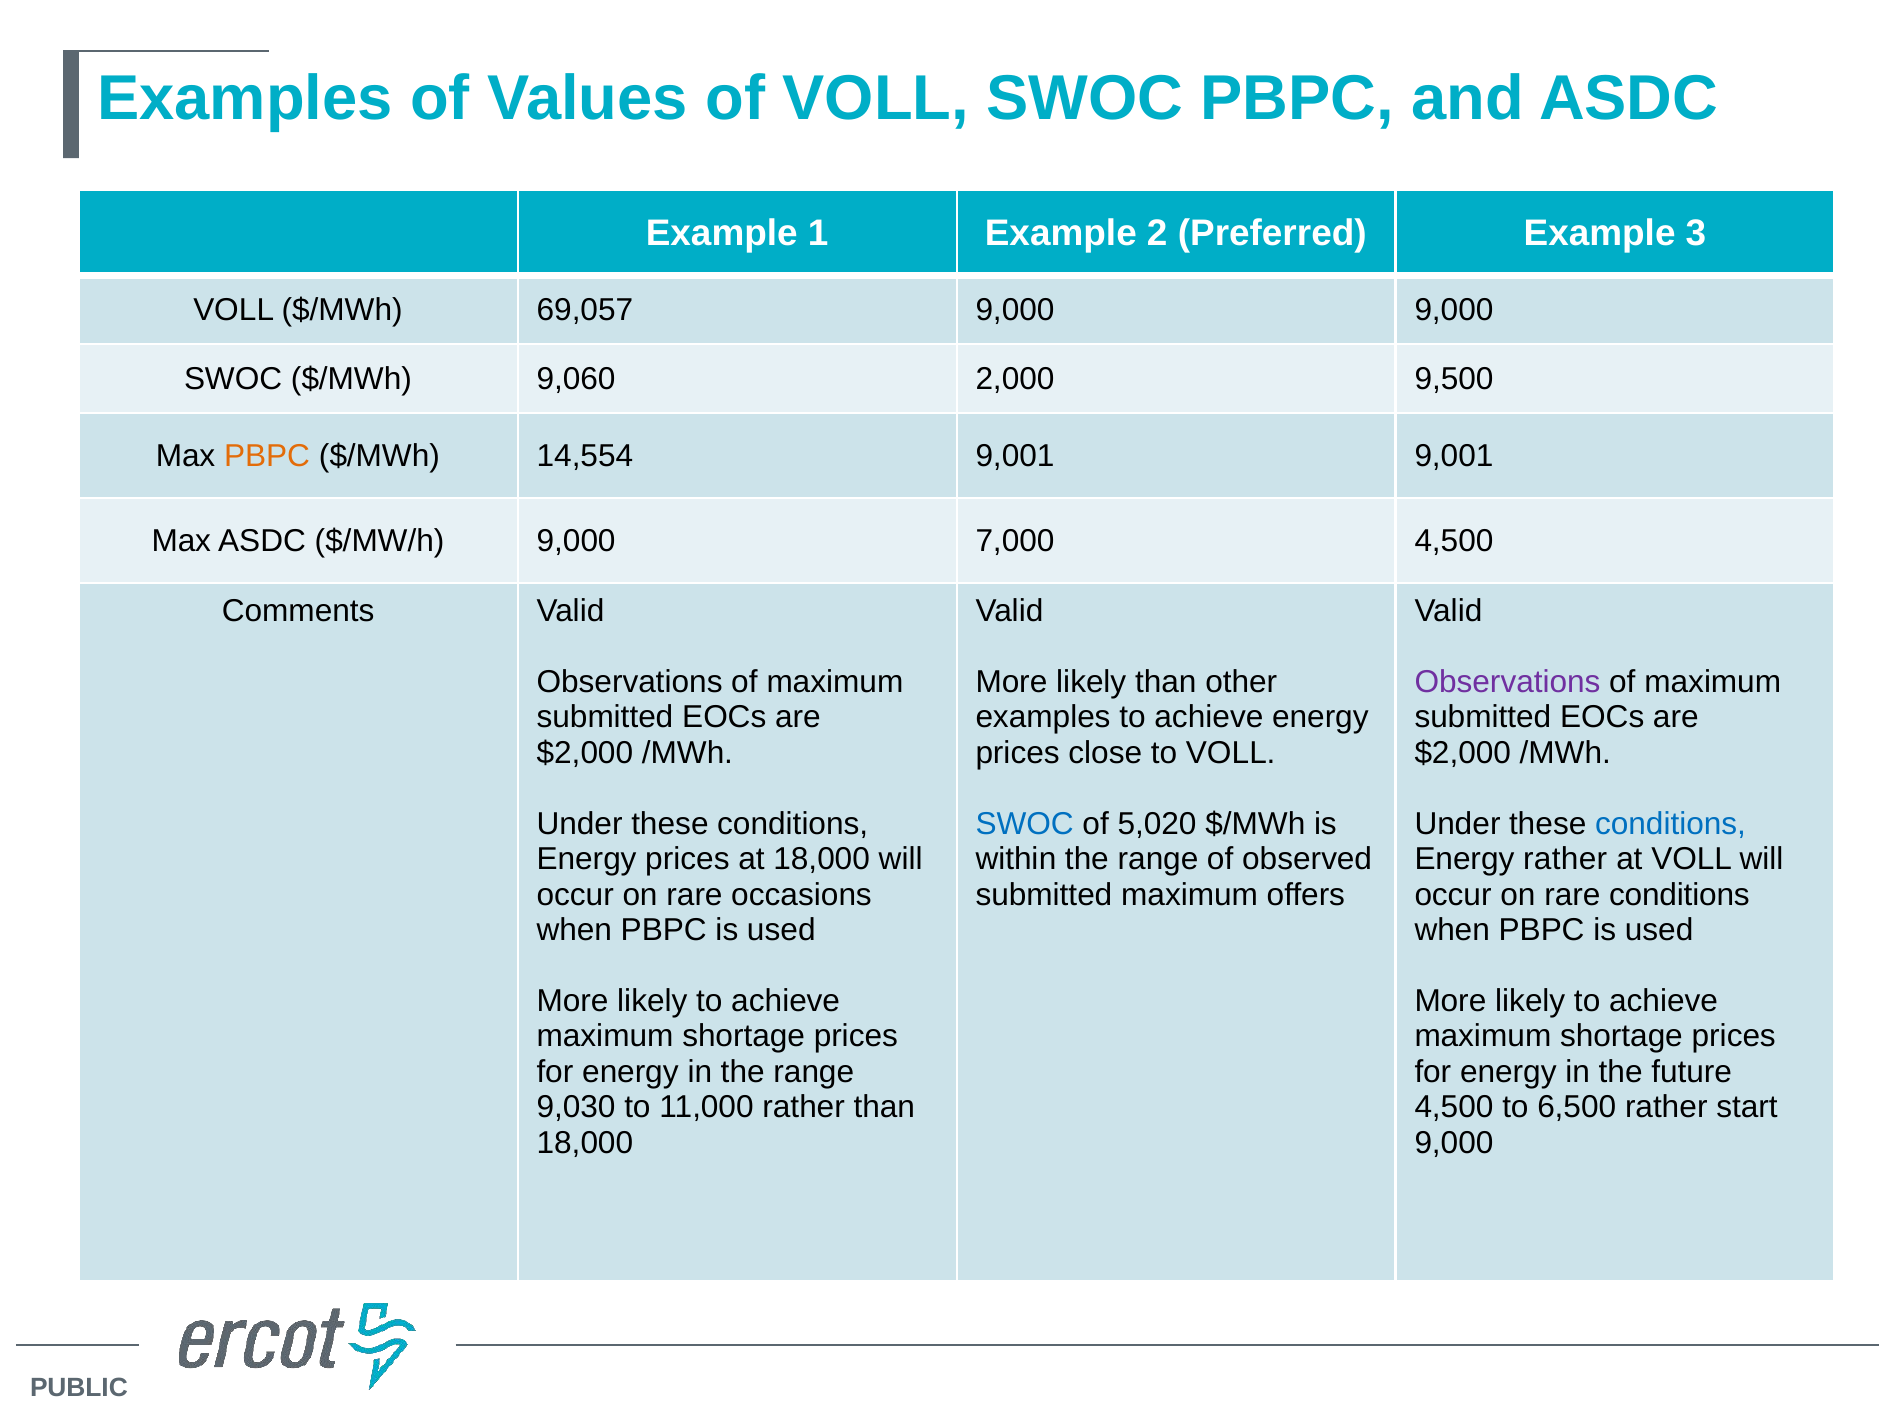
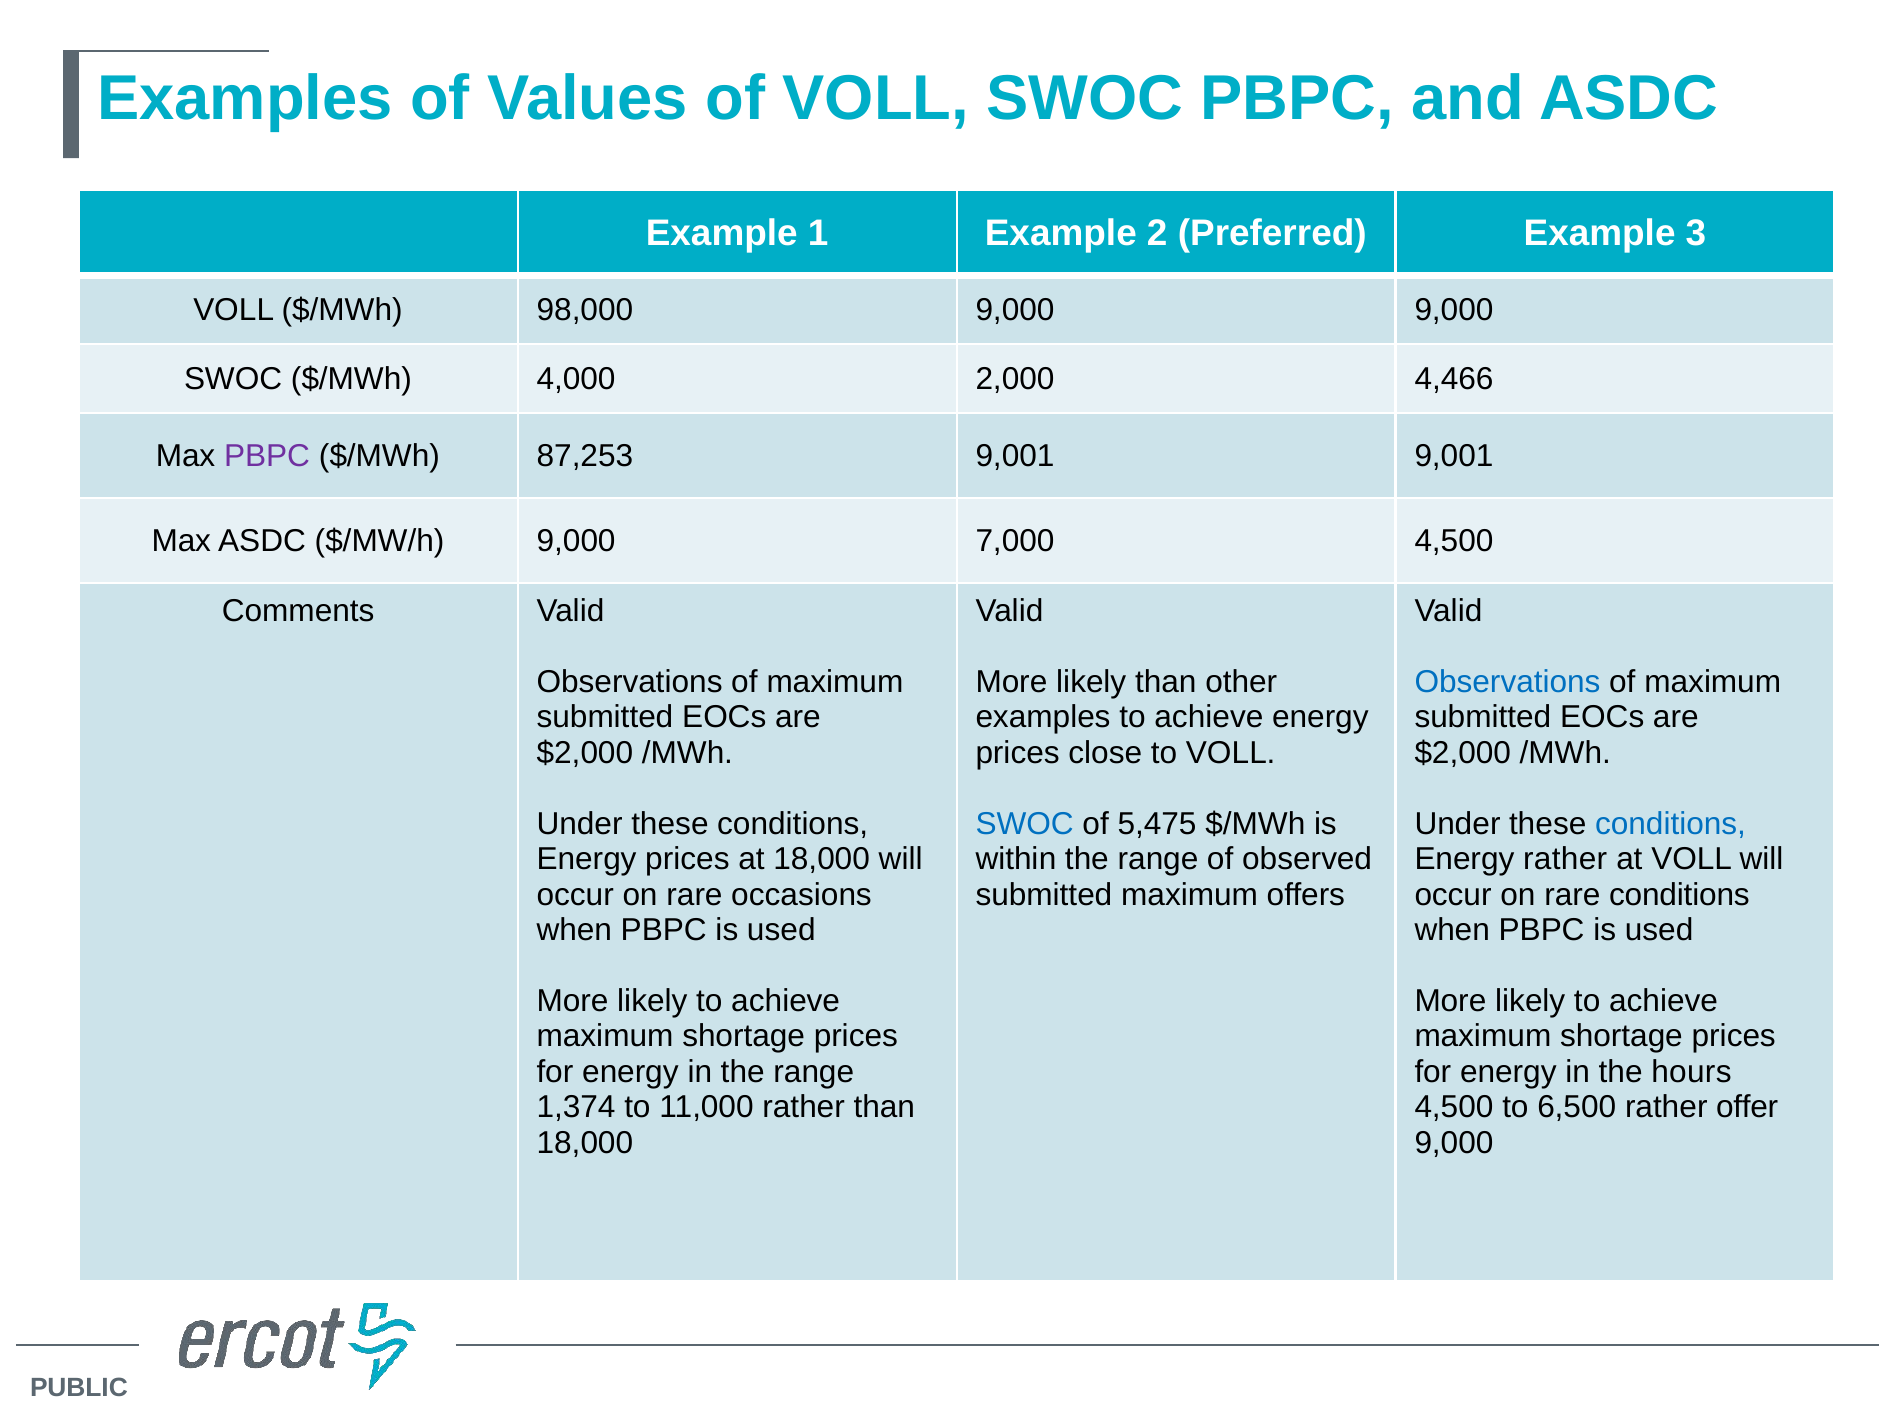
69,057: 69,057 -> 98,000
9,060: 9,060 -> 4,000
9,500: 9,500 -> 4,466
PBPC at (267, 456) colour: orange -> purple
14,554: 14,554 -> 87,253
Observations at (1508, 682) colour: purple -> blue
5,020: 5,020 -> 5,475
future: future -> hours
9,030: 9,030 -> 1,374
start: start -> offer
